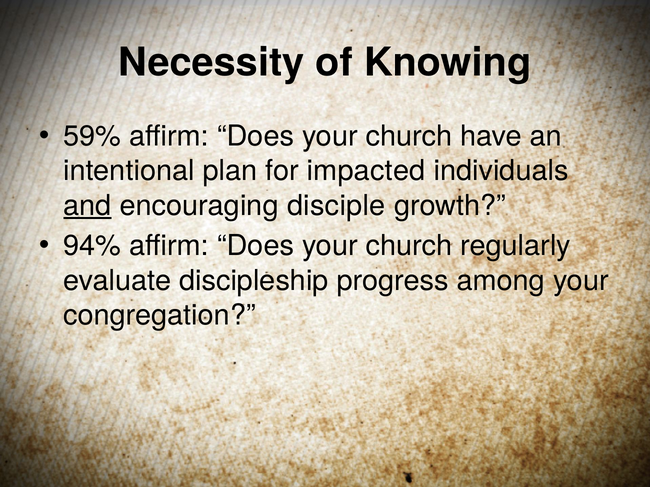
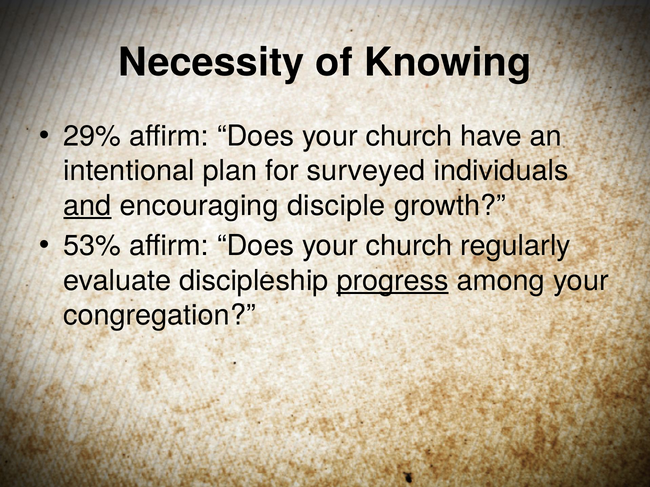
59%: 59% -> 29%
impacted: impacted -> surveyed
94%: 94% -> 53%
progress underline: none -> present
